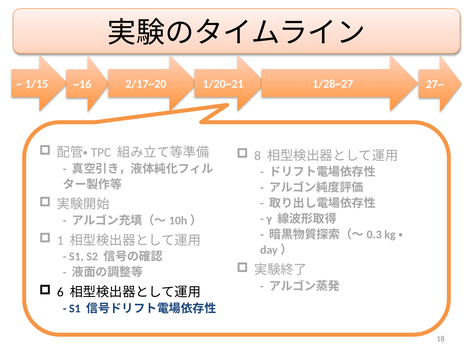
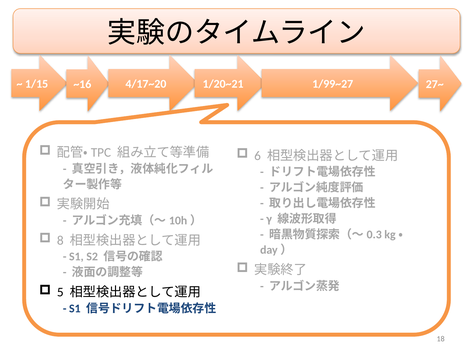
2/17~20: 2/17~20 -> 4/17~20
1/28~27: 1/28~27 -> 1/99~27
8: 8 -> 6
1: 1 -> 8
6: 6 -> 5
